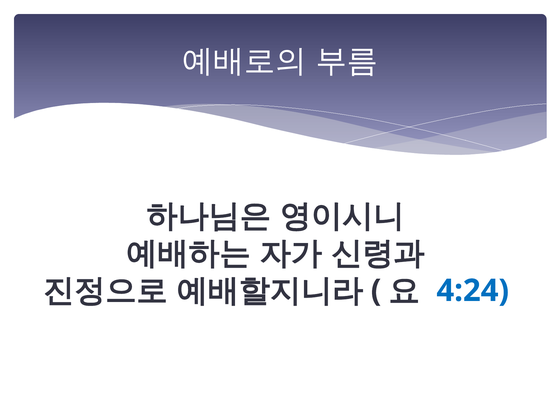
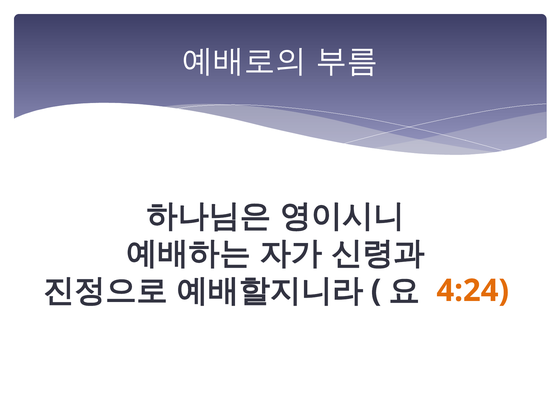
4:24 colour: blue -> orange
